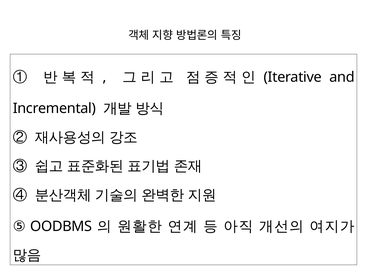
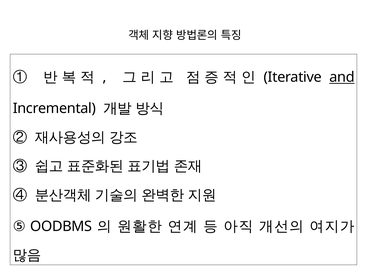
and underline: none -> present
